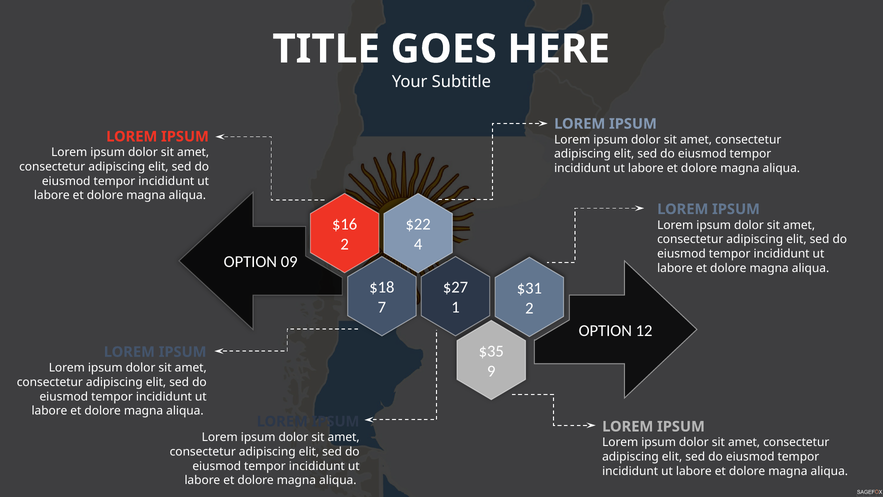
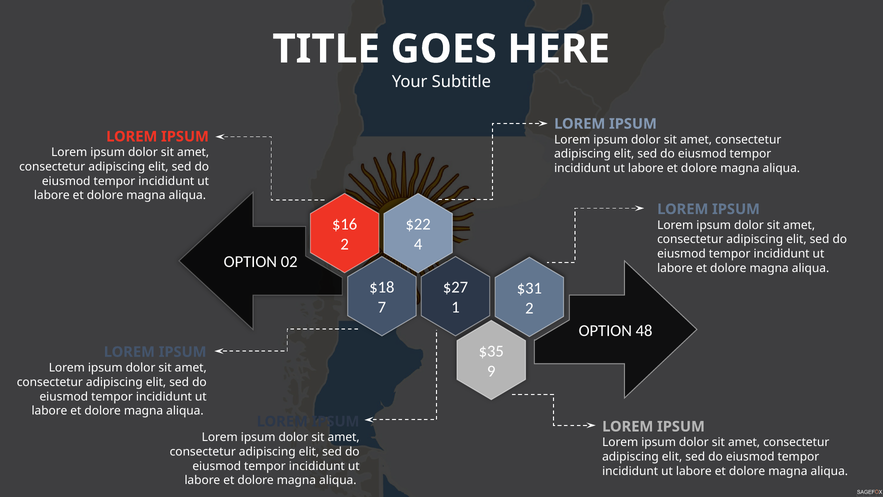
09: 09 -> 02
12: 12 -> 48
